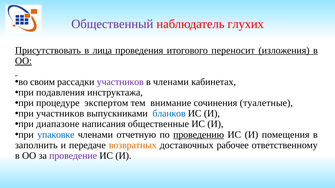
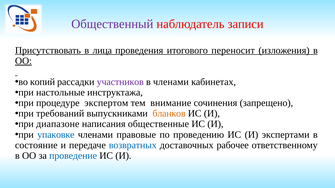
глухих: глухих -> записи
своим: своим -> копий
подавления: подавления -> настольные
туалетные: туалетные -> запрещено
при участников: участников -> требований
бланков colour: blue -> orange
отчетную: отчетную -> правовые
проведению underline: present -> none
помещения: помещения -> экспертами
заполнить: заполнить -> состояние
возвратных colour: orange -> blue
проведение colour: purple -> blue
